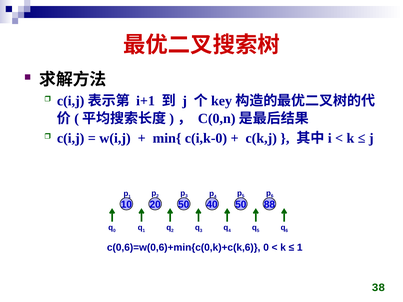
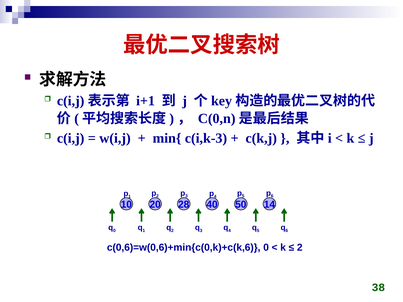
c(i,k-0: c(i,k-0 -> c(i,k-3
20 50: 50 -> 28
88: 88 -> 14
1 at (300, 248): 1 -> 2
